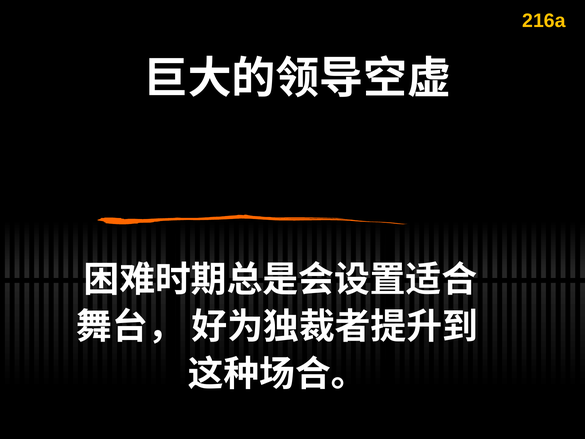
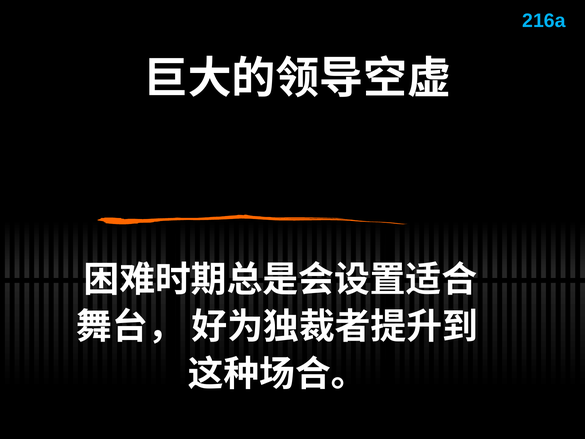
216a colour: yellow -> light blue
